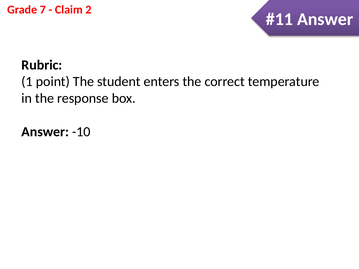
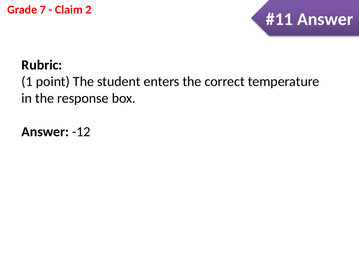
-10: -10 -> -12
